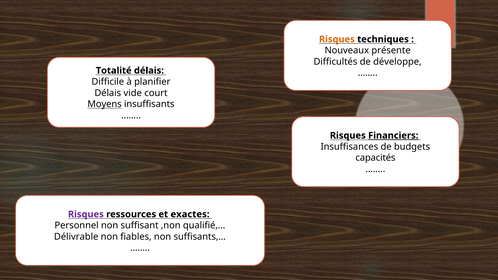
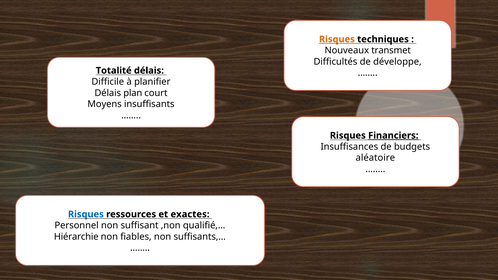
présente: présente -> transmet
vide: vide -> plan
Moyens underline: present -> none
capacités: capacités -> aléatoire
Risques at (86, 214) colour: purple -> blue
Délivrable: Délivrable -> Hiérarchie
